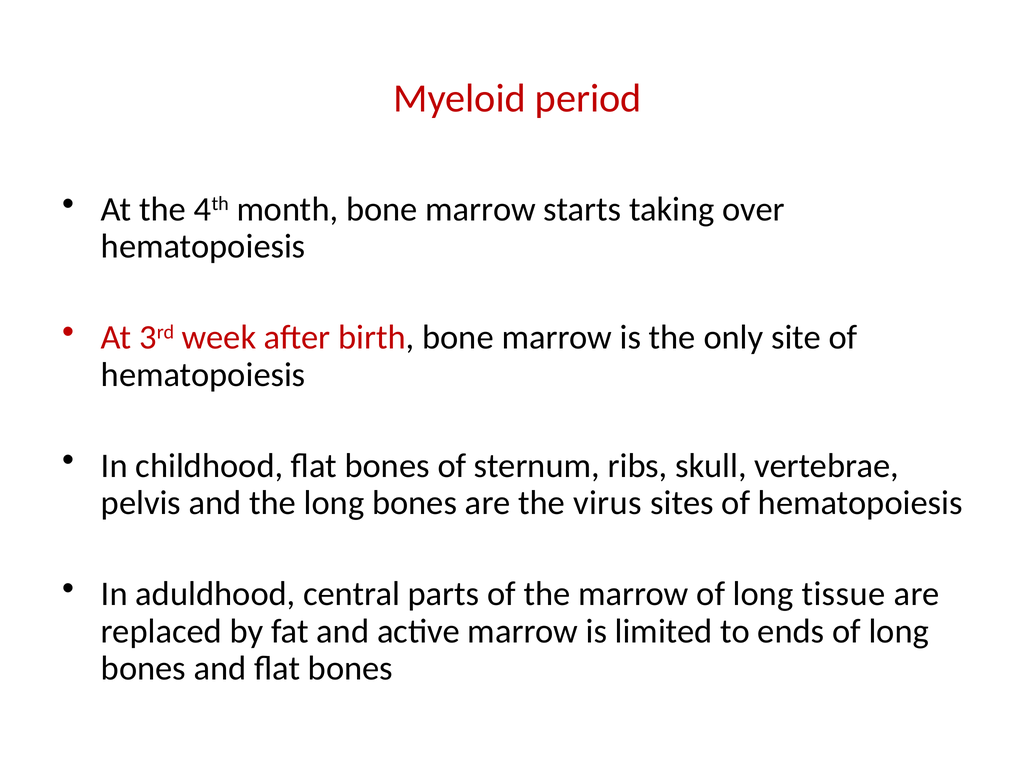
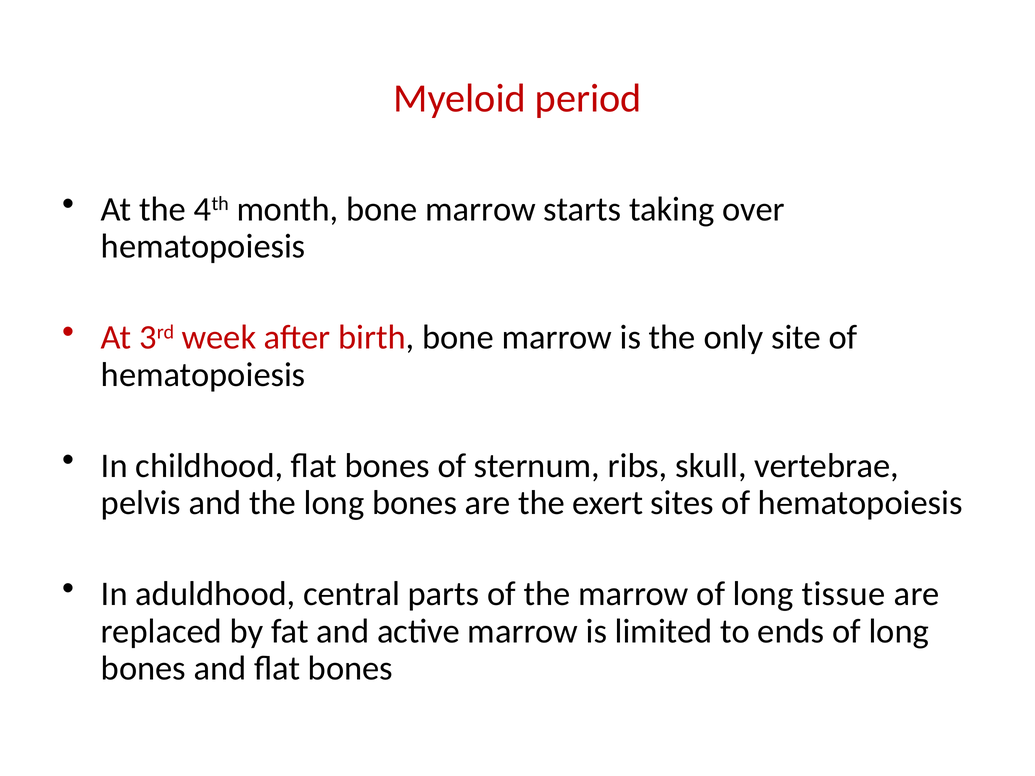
virus: virus -> exert
